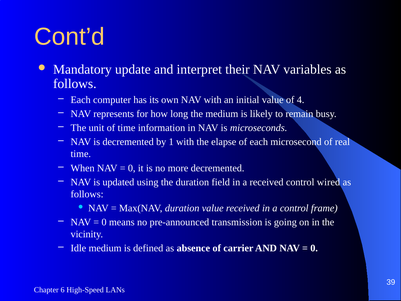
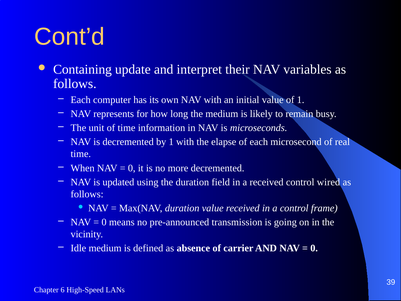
Mandatory: Mandatory -> Containing
of 4: 4 -> 1
